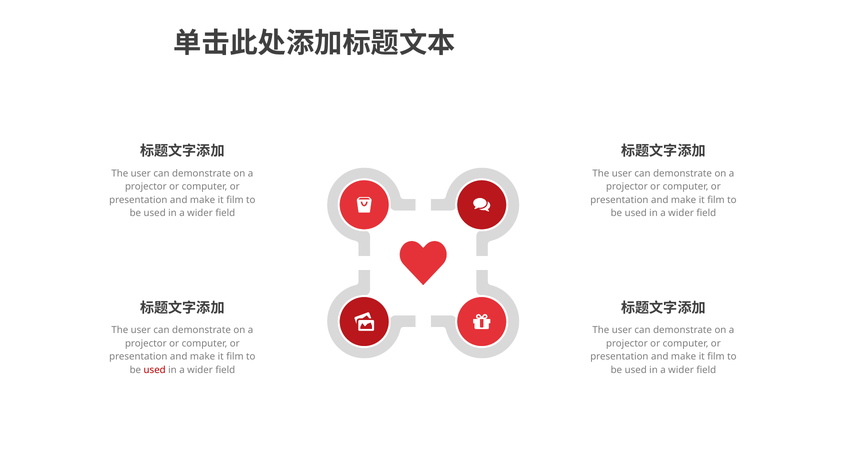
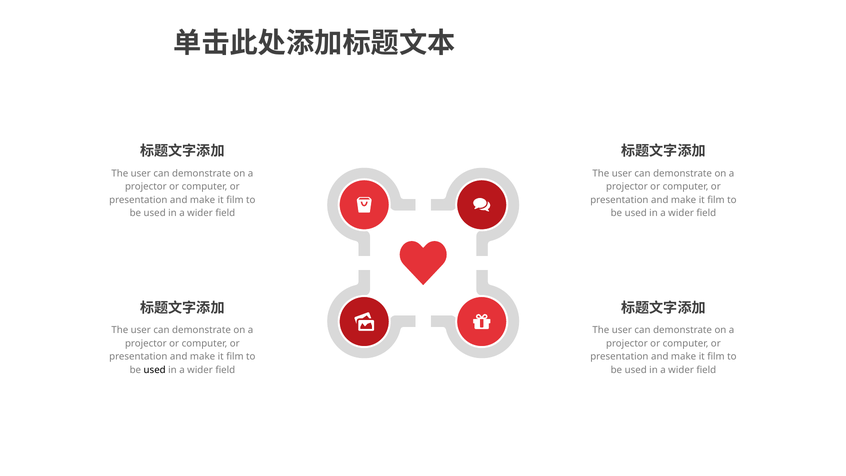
used at (155, 370) colour: red -> black
